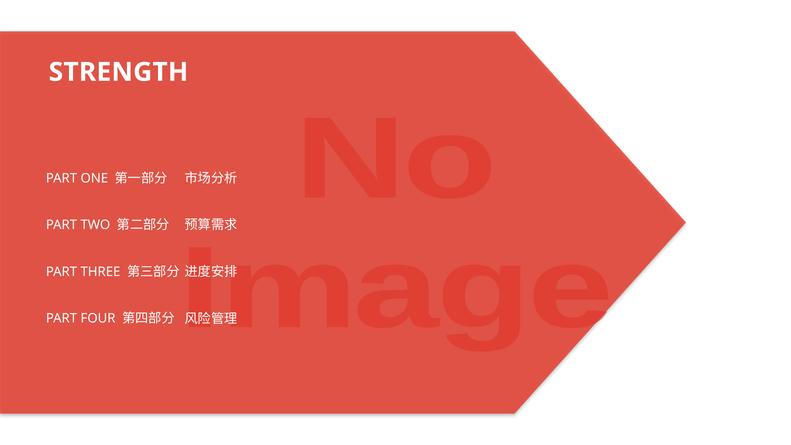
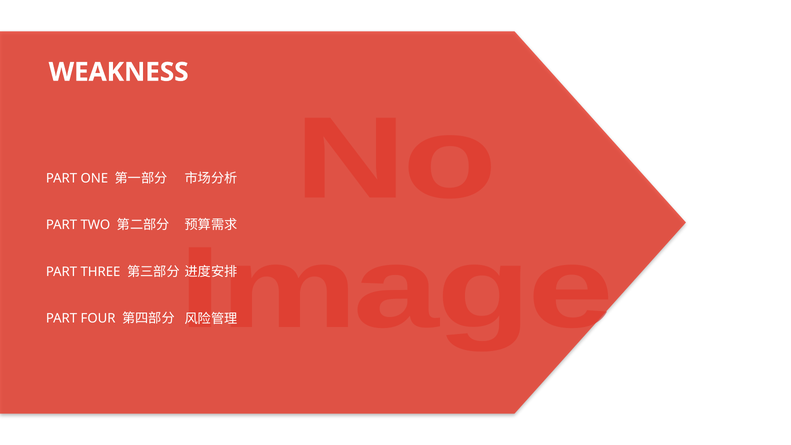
STRENGTH: STRENGTH -> WEAKNESS
